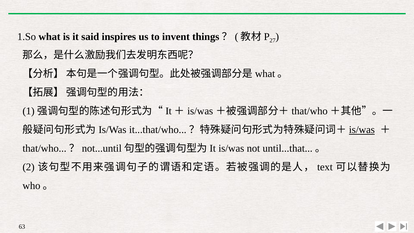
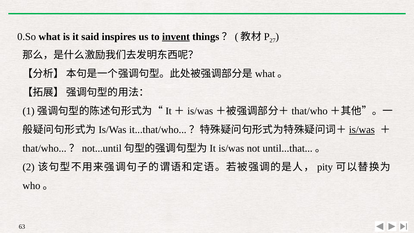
1.So: 1.So -> 0.So
invent underline: none -> present
text: text -> pity
